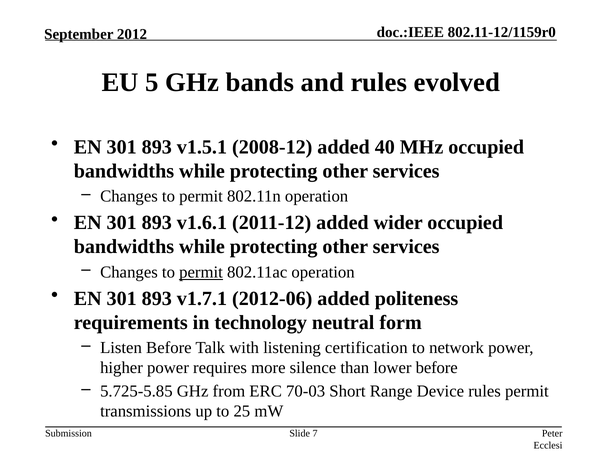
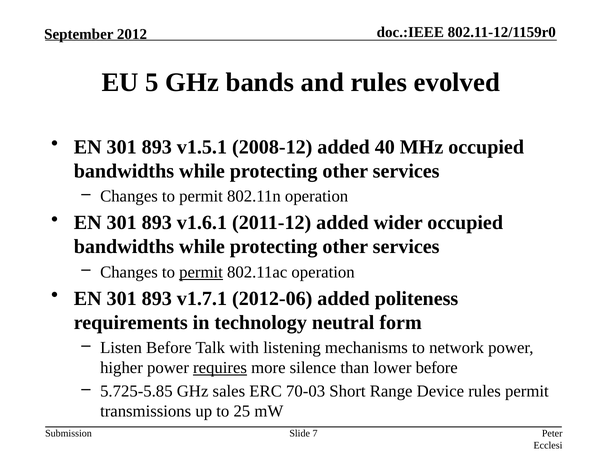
certification: certification -> mechanisms
requires underline: none -> present
from: from -> sales
